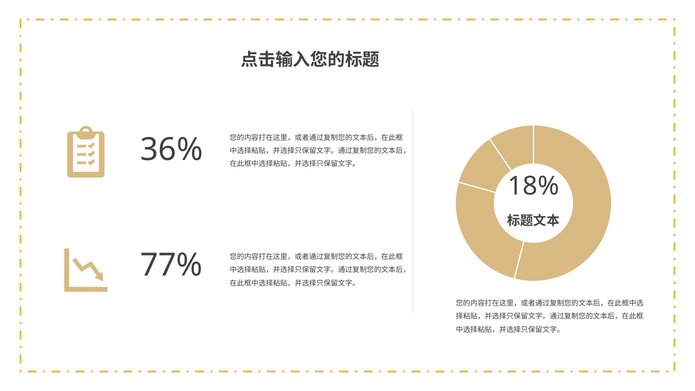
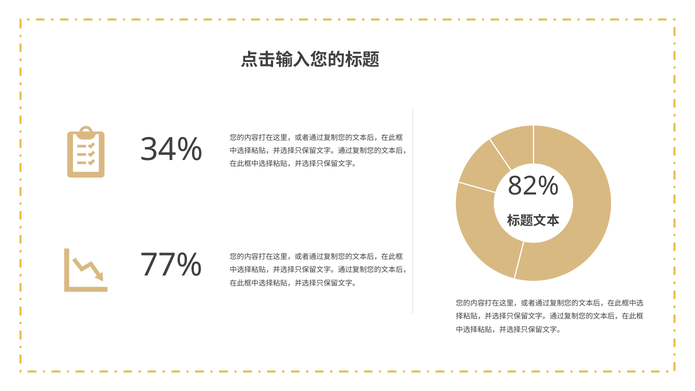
36%: 36% -> 34%
18%: 18% -> 82%
